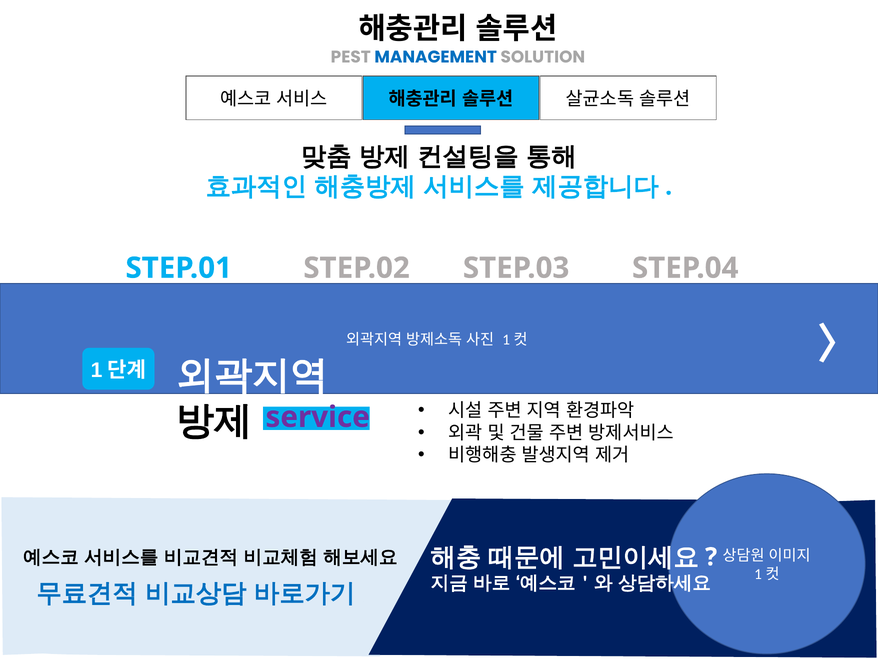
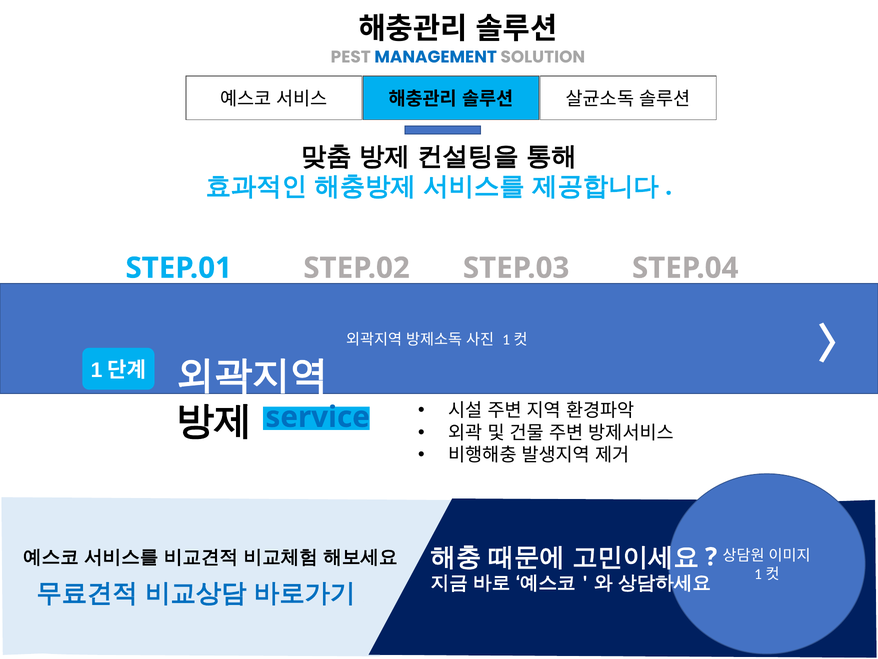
service colour: purple -> blue
